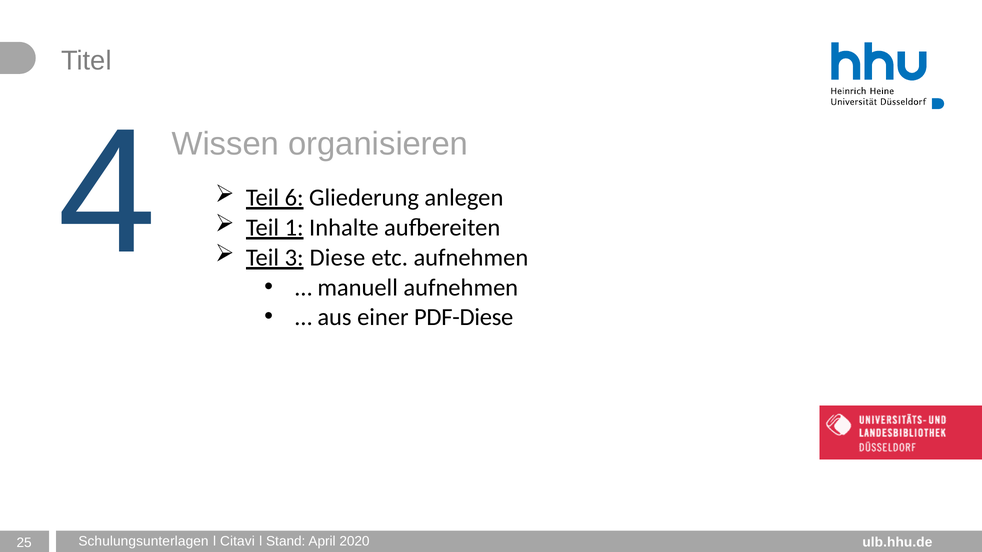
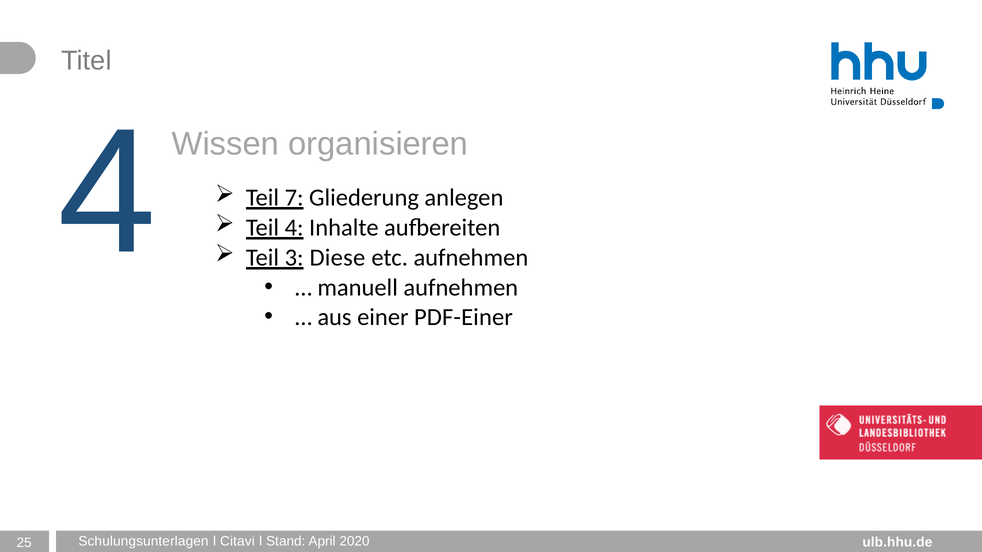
6: 6 -> 7
Teil 1: 1 -> 4
PDF-Diese: PDF-Diese -> PDF-Einer
